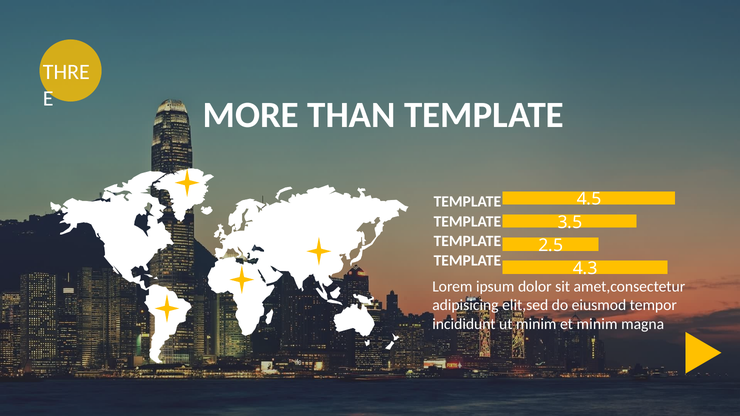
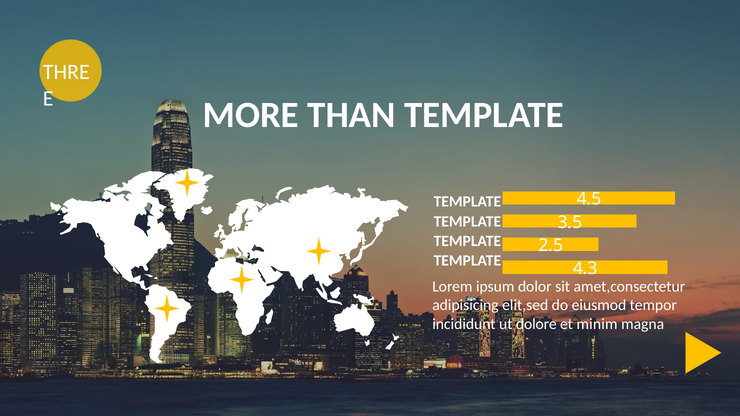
ut minim: minim -> dolore
